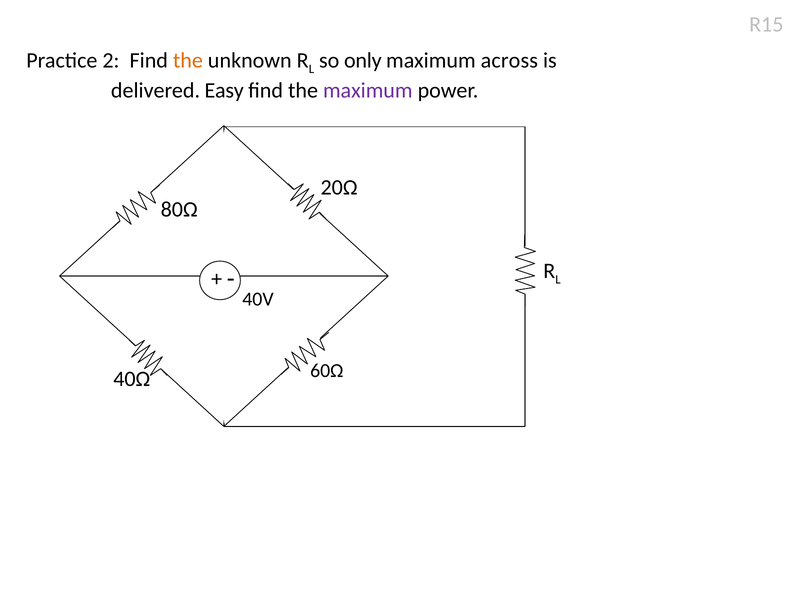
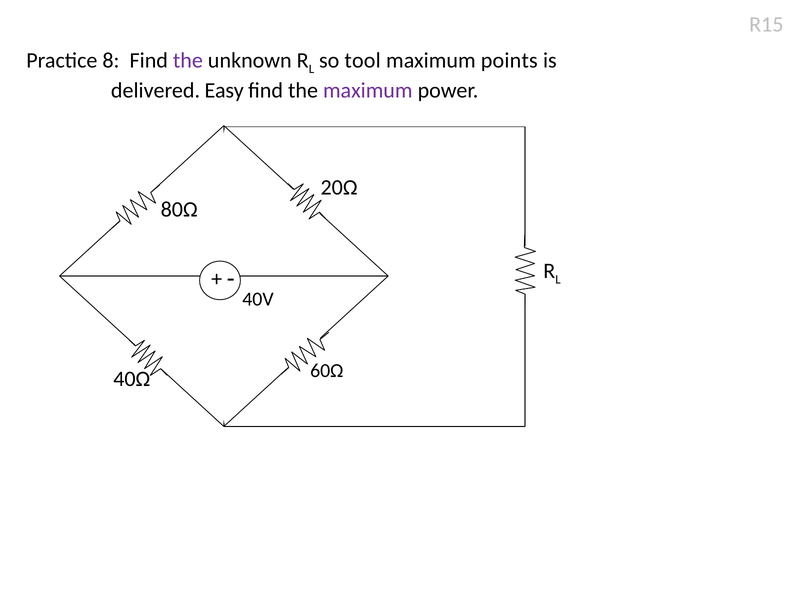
2: 2 -> 8
the at (188, 61) colour: orange -> purple
only: only -> tool
across: across -> points
